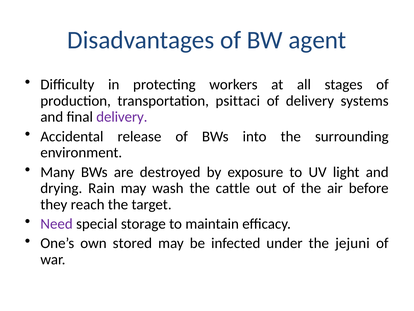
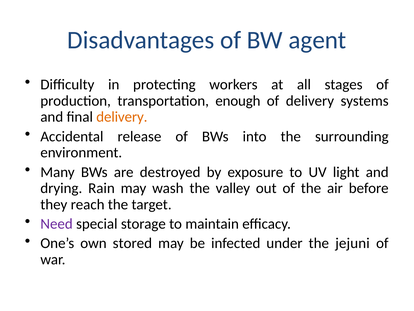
psittaci: psittaci -> enough
delivery at (122, 117) colour: purple -> orange
cattle: cattle -> valley
